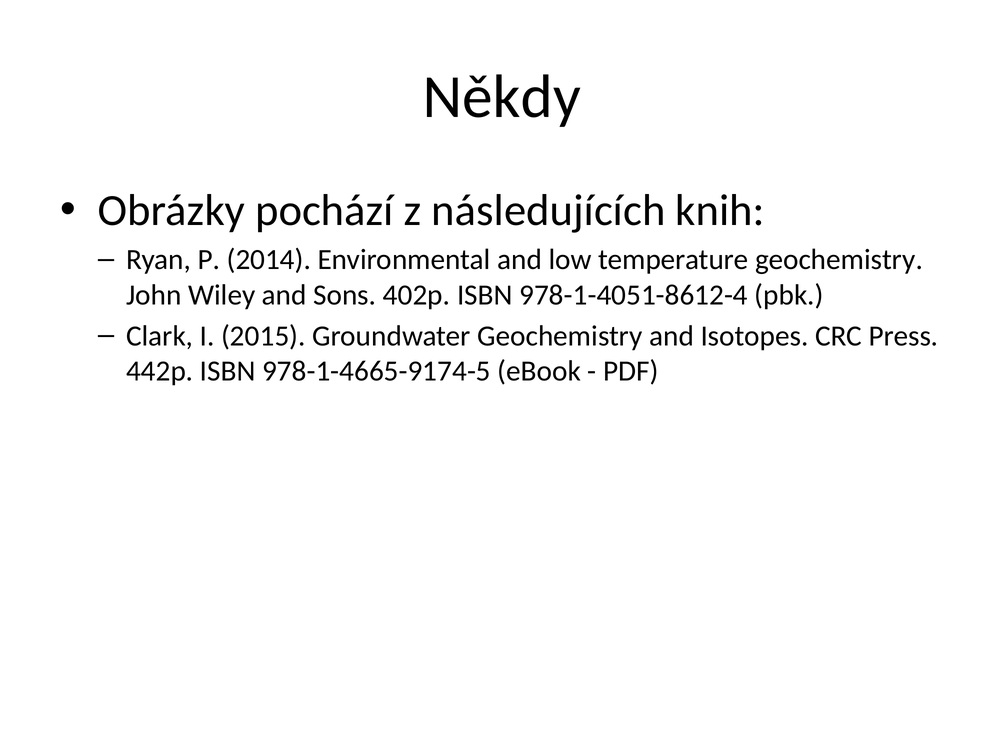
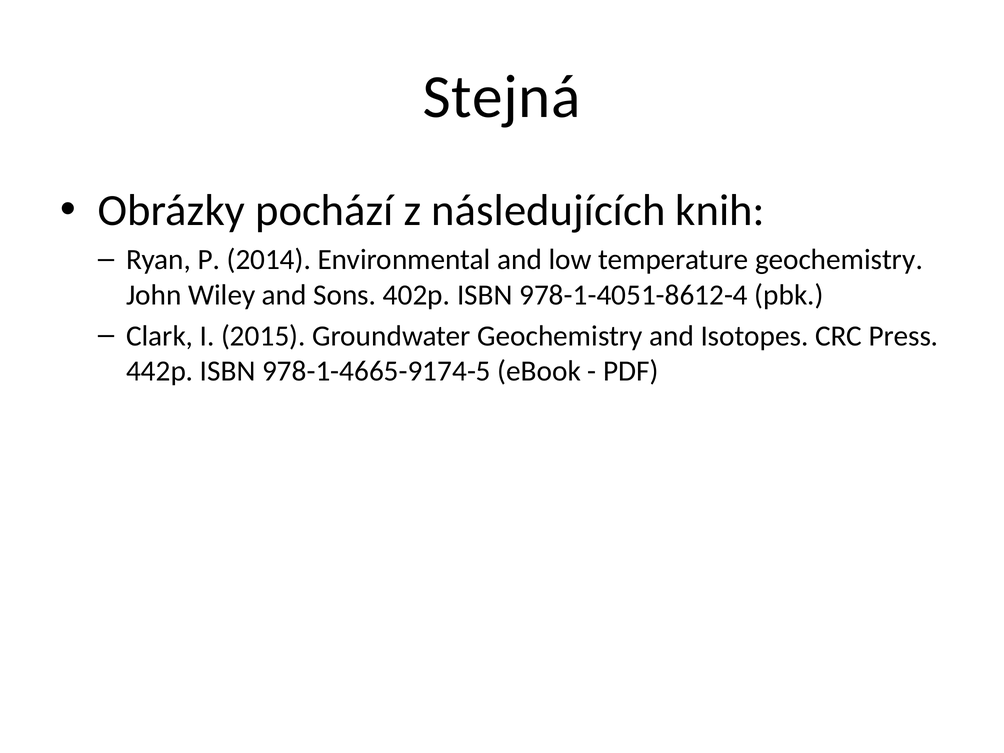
Někdy: Někdy -> Stejná
